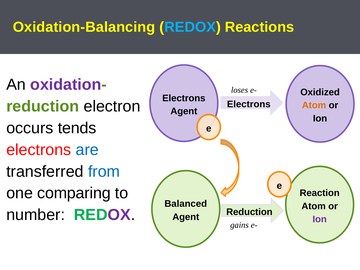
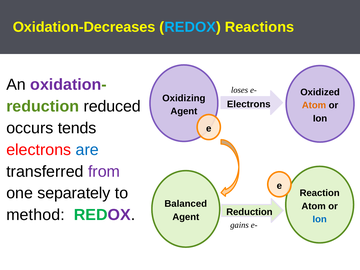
Oxidation-Balancing: Oxidation-Balancing -> Oxidation-Decreases
Electrons at (184, 98): Electrons -> Oxidizing
electron: electron -> reduced
from colour: blue -> purple
comparing: comparing -> separately
number: number -> method
Ion at (320, 219) colour: purple -> blue
